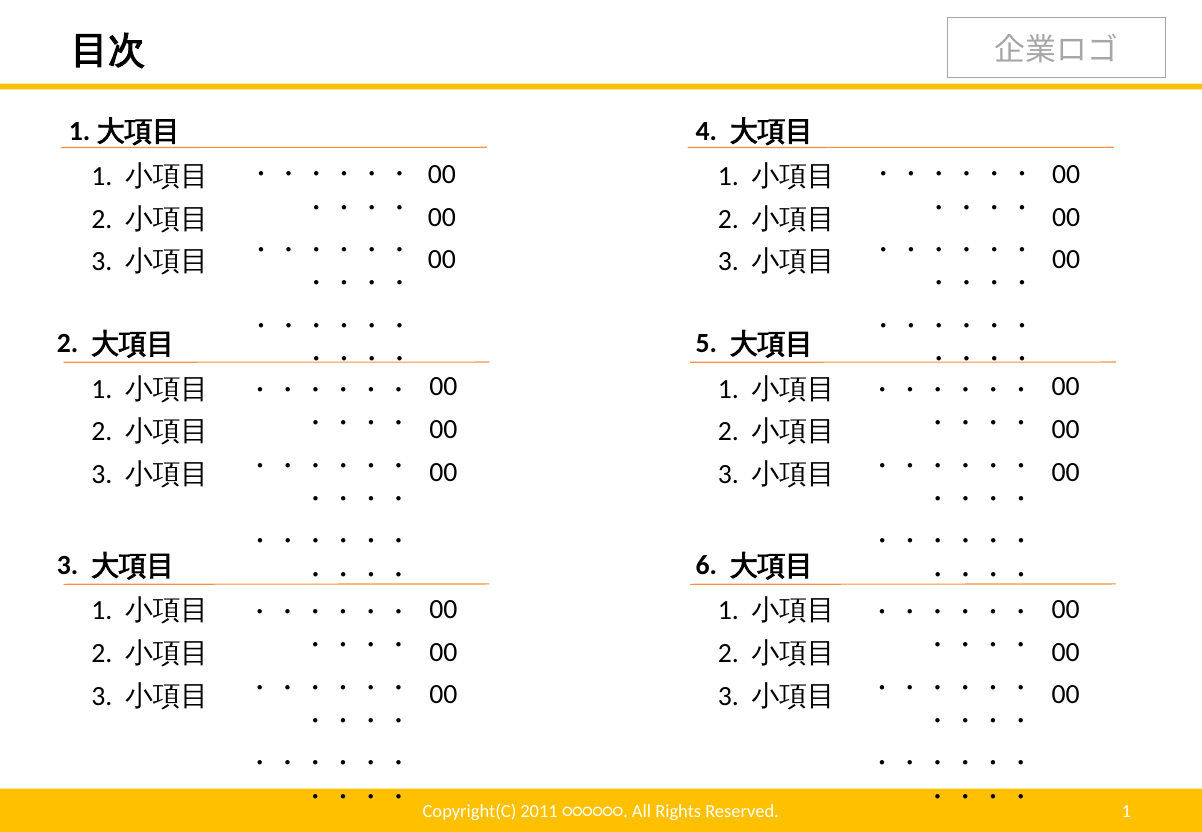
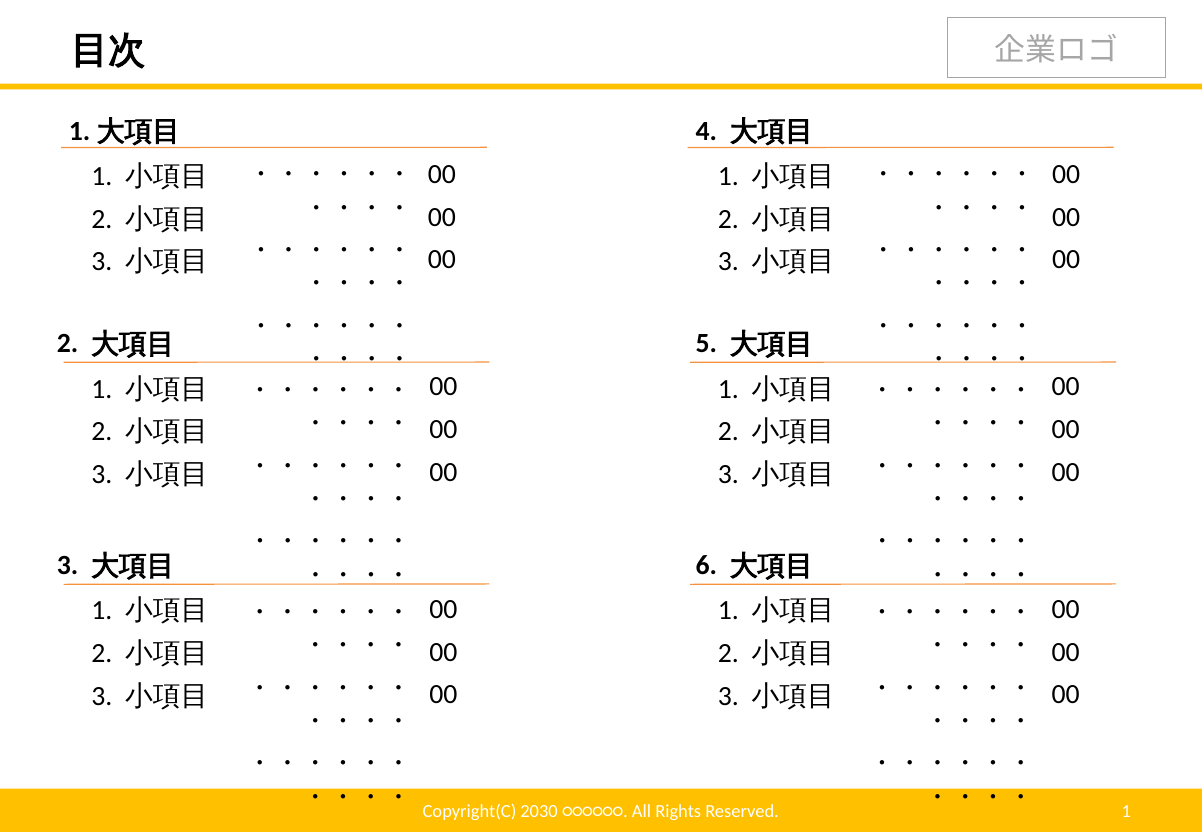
2011: 2011 -> 2030
